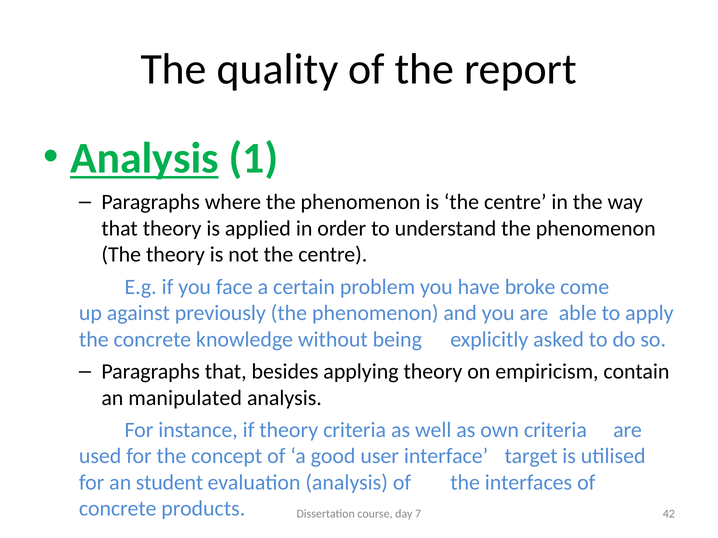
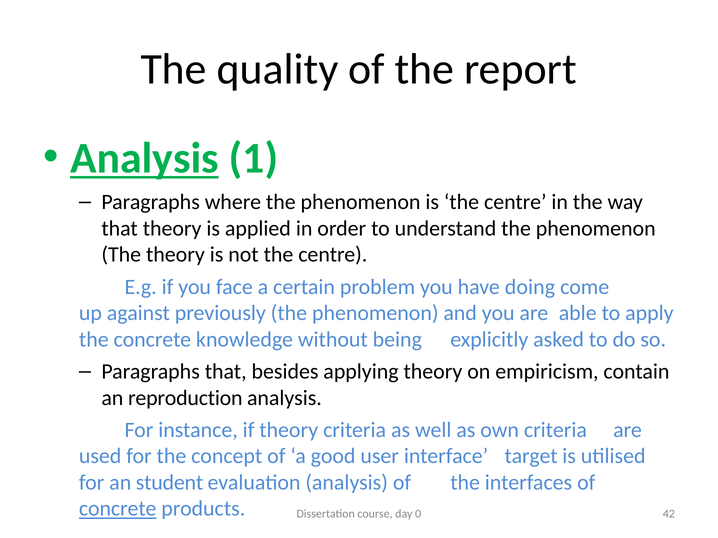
broke: broke -> doing
manipulated: manipulated -> reproduction
concrete at (118, 509) underline: none -> present
7: 7 -> 0
